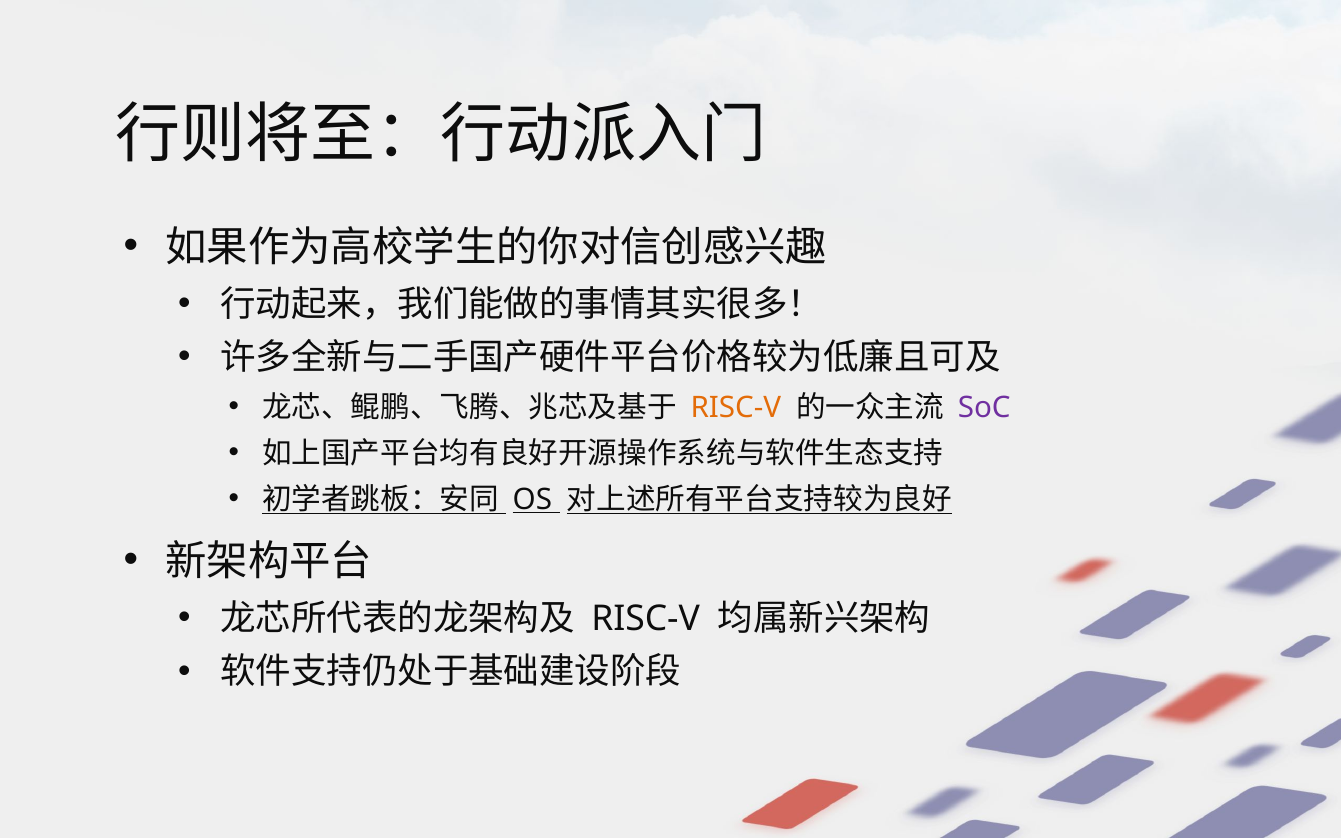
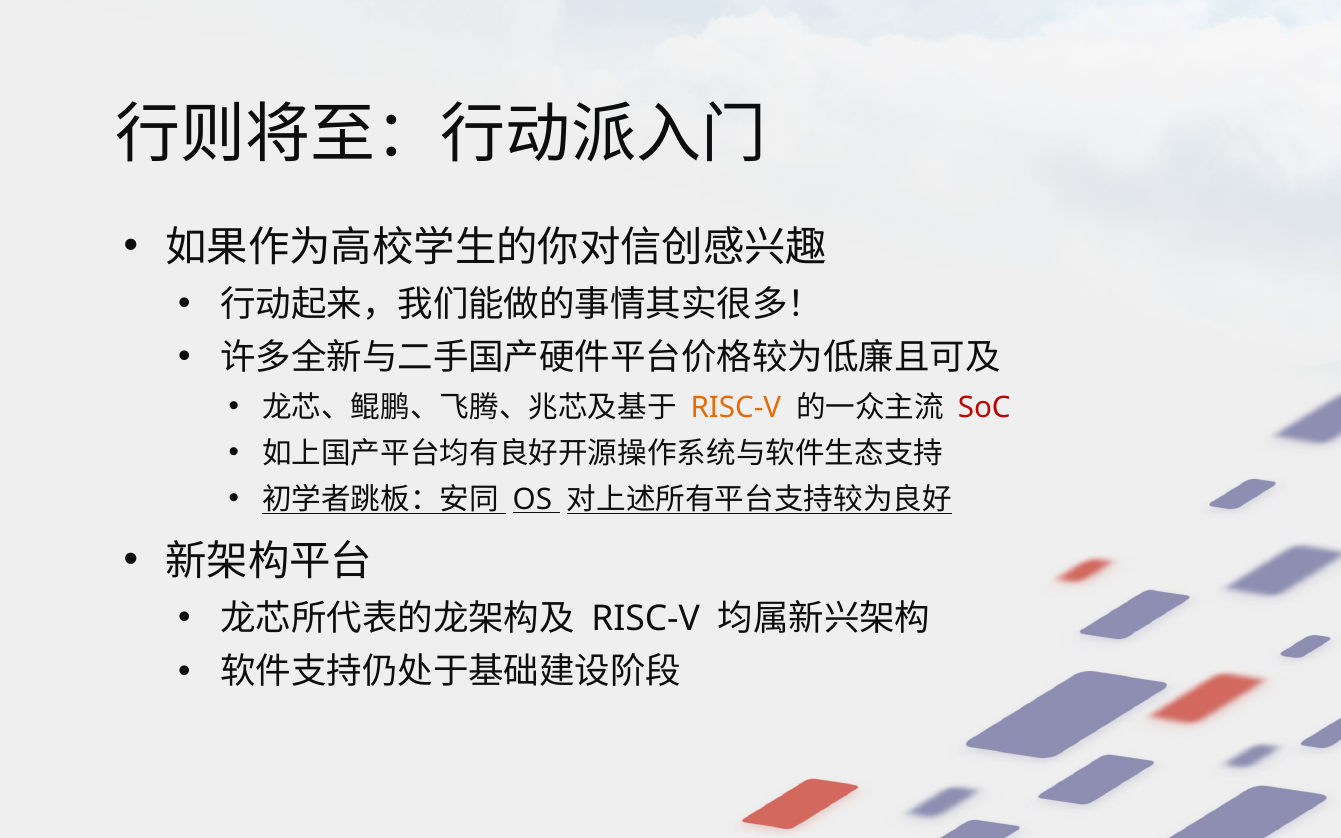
SoC colour: purple -> red
